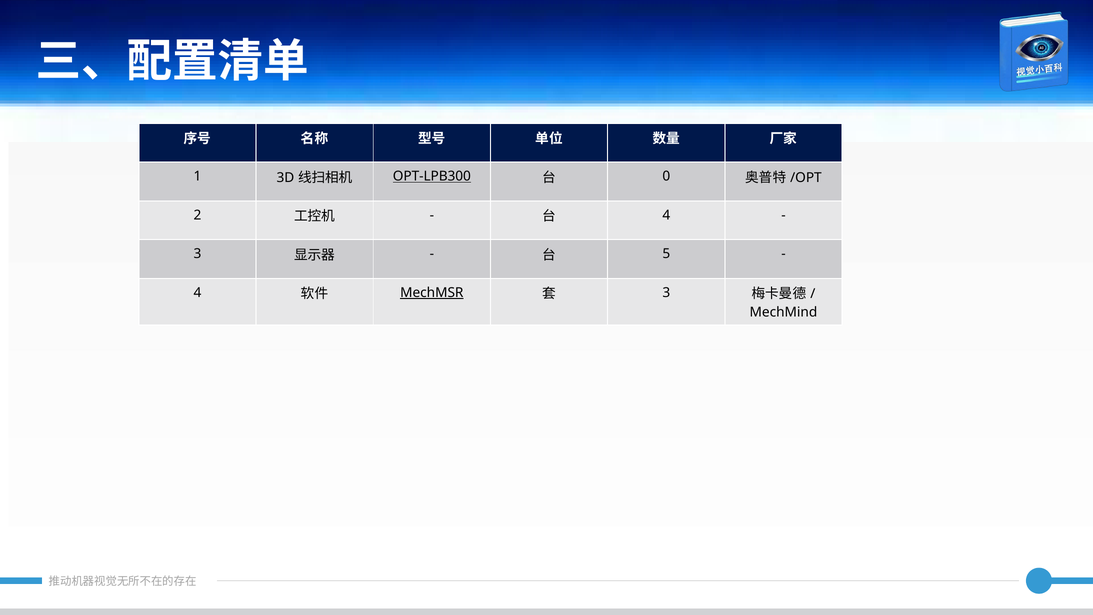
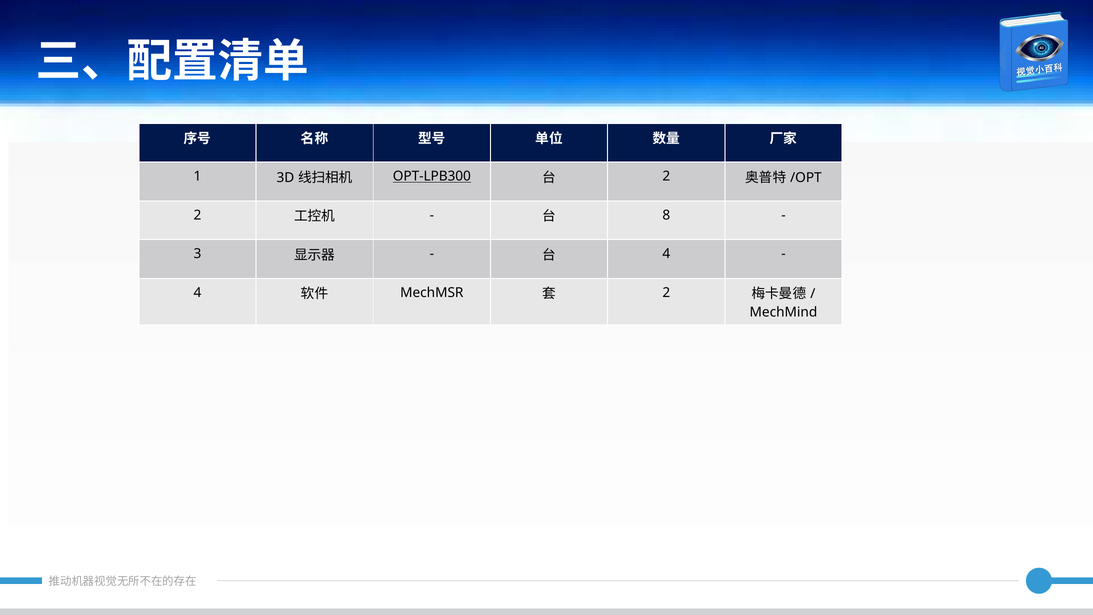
0 at (666, 176): 0 -> 2
4 at (666, 215): 4 -> 8
5 at (666, 254): 5 -> 4
MechMSR underline: present -> none
3 at (666, 293): 3 -> 2
